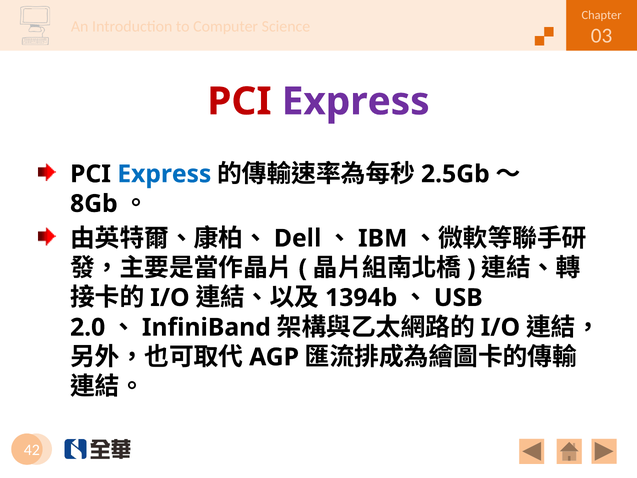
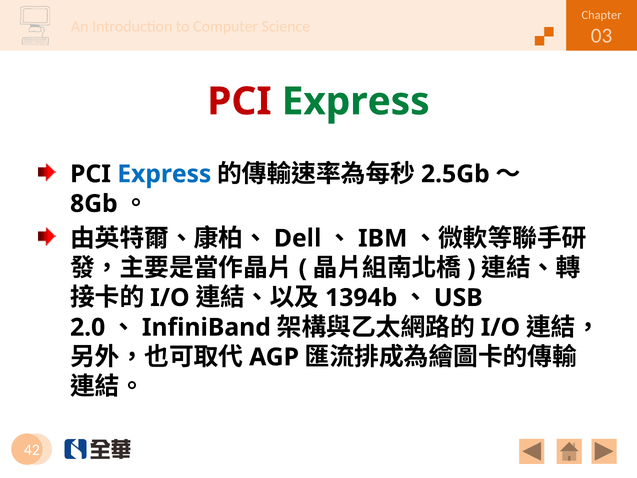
Express at (356, 101) colour: purple -> green
